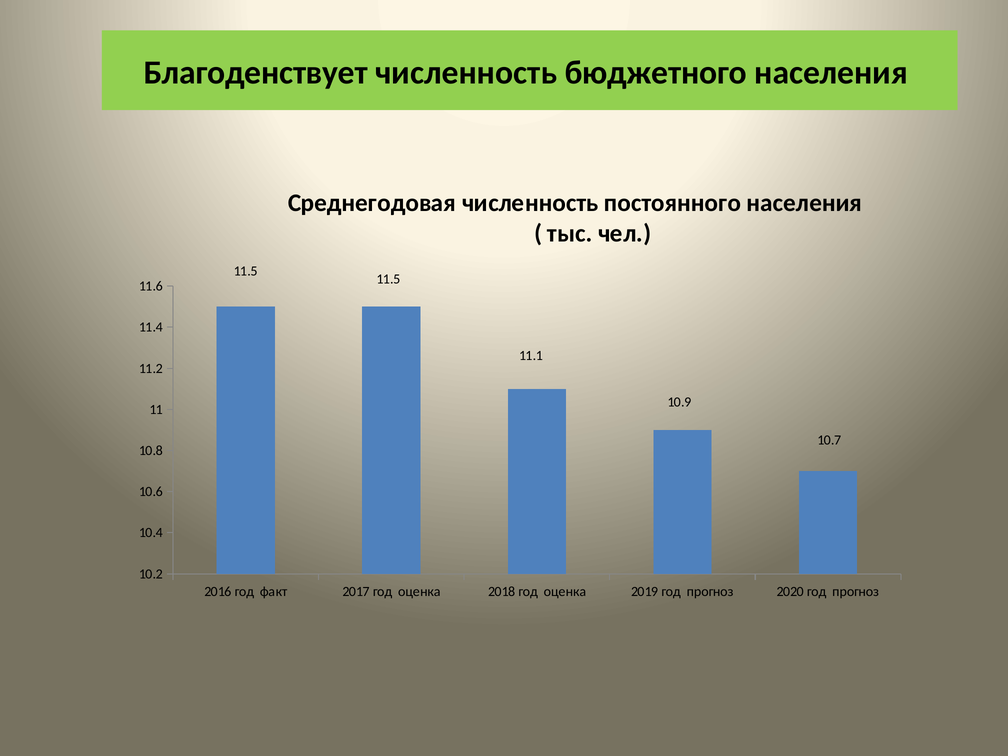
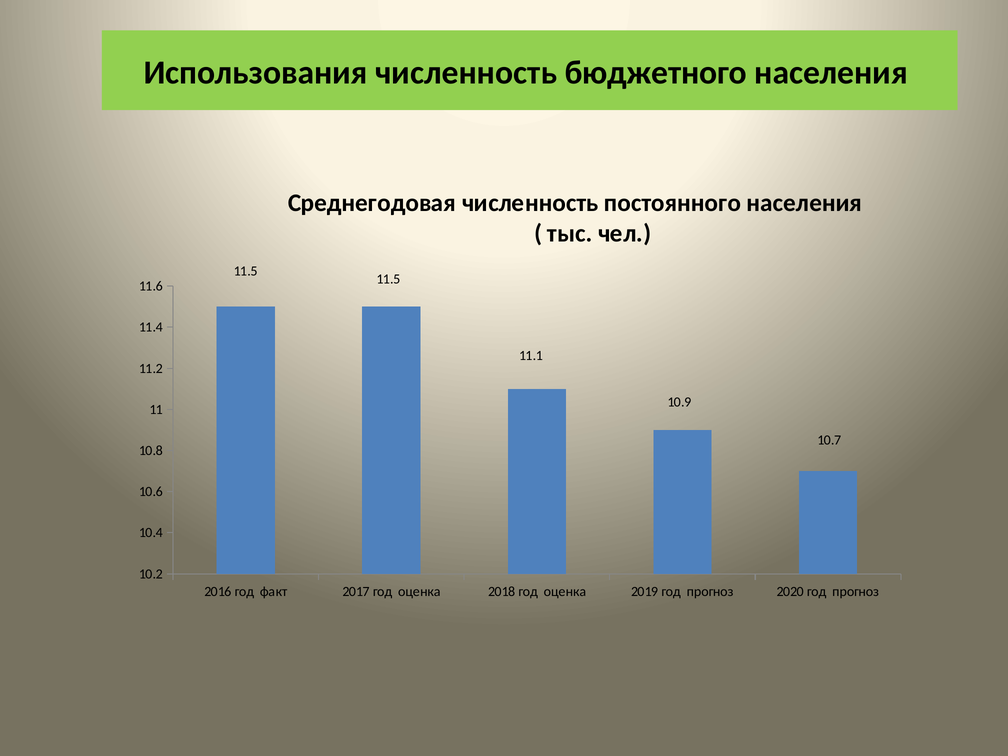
Благоденствует: Благоденствует -> Использования
